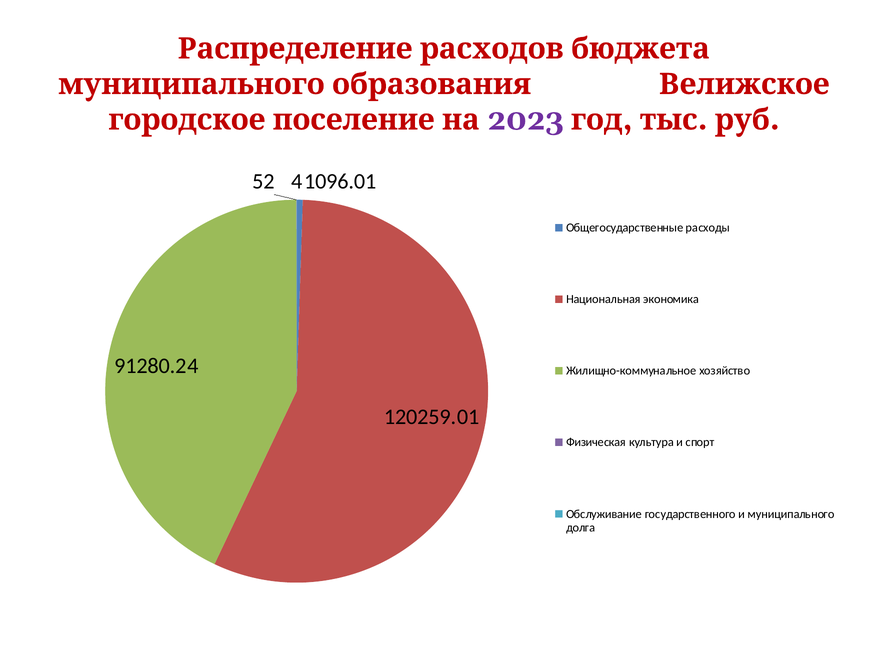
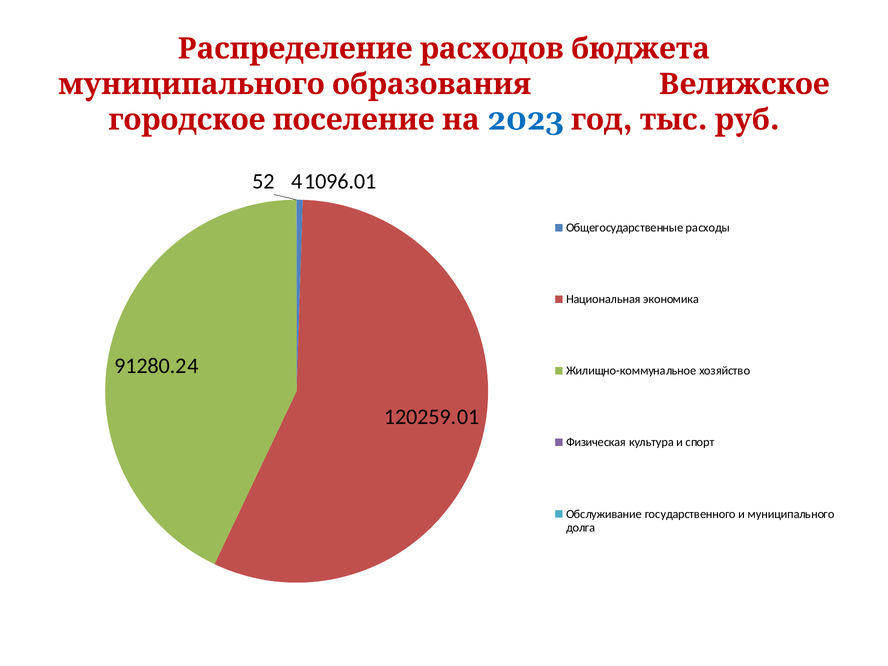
2023 colour: purple -> blue
